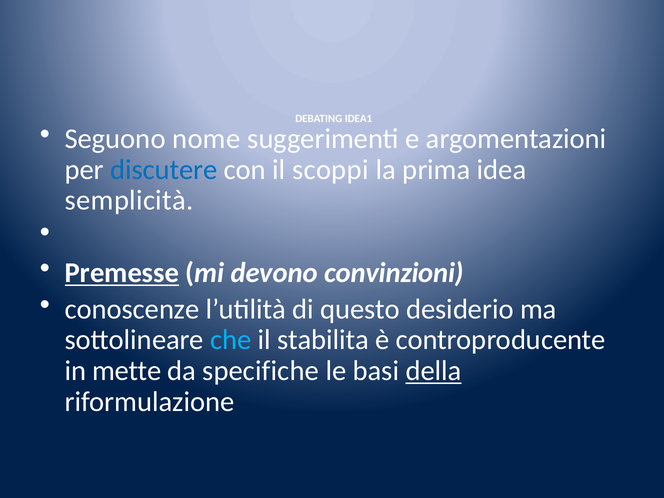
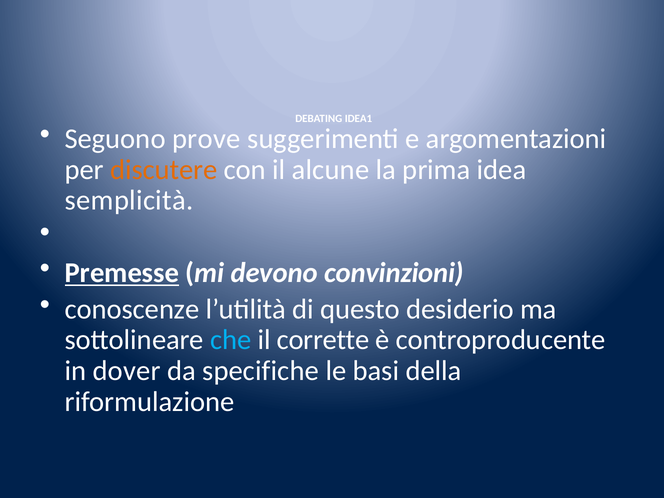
nome: nome -> prove
discutere colour: blue -> orange
scoppi: scoppi -> alcune
stabilita: stabilita -> corrette
mette: mette -> dover
della underline: present -> none
